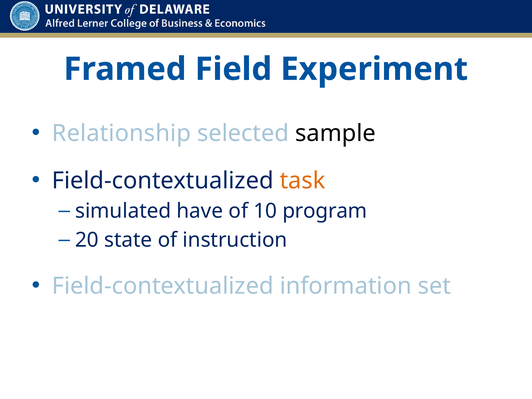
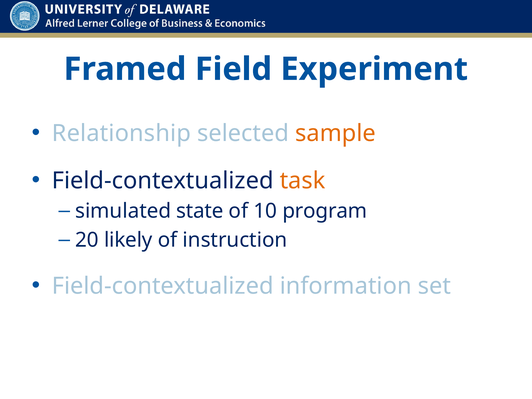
sample colour: black -> orange
have: have -> state
state: state -> likely
